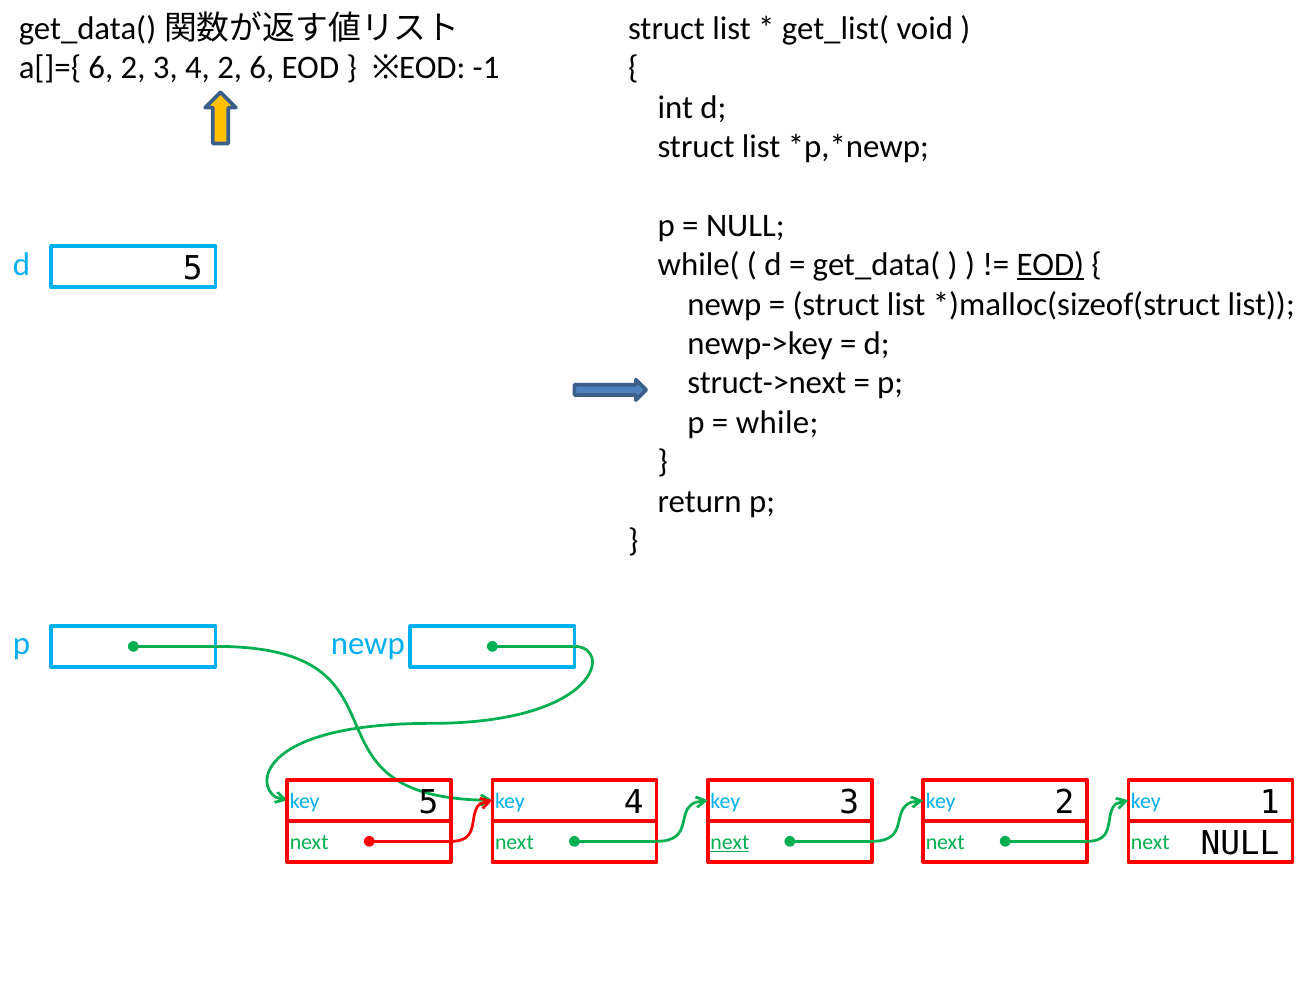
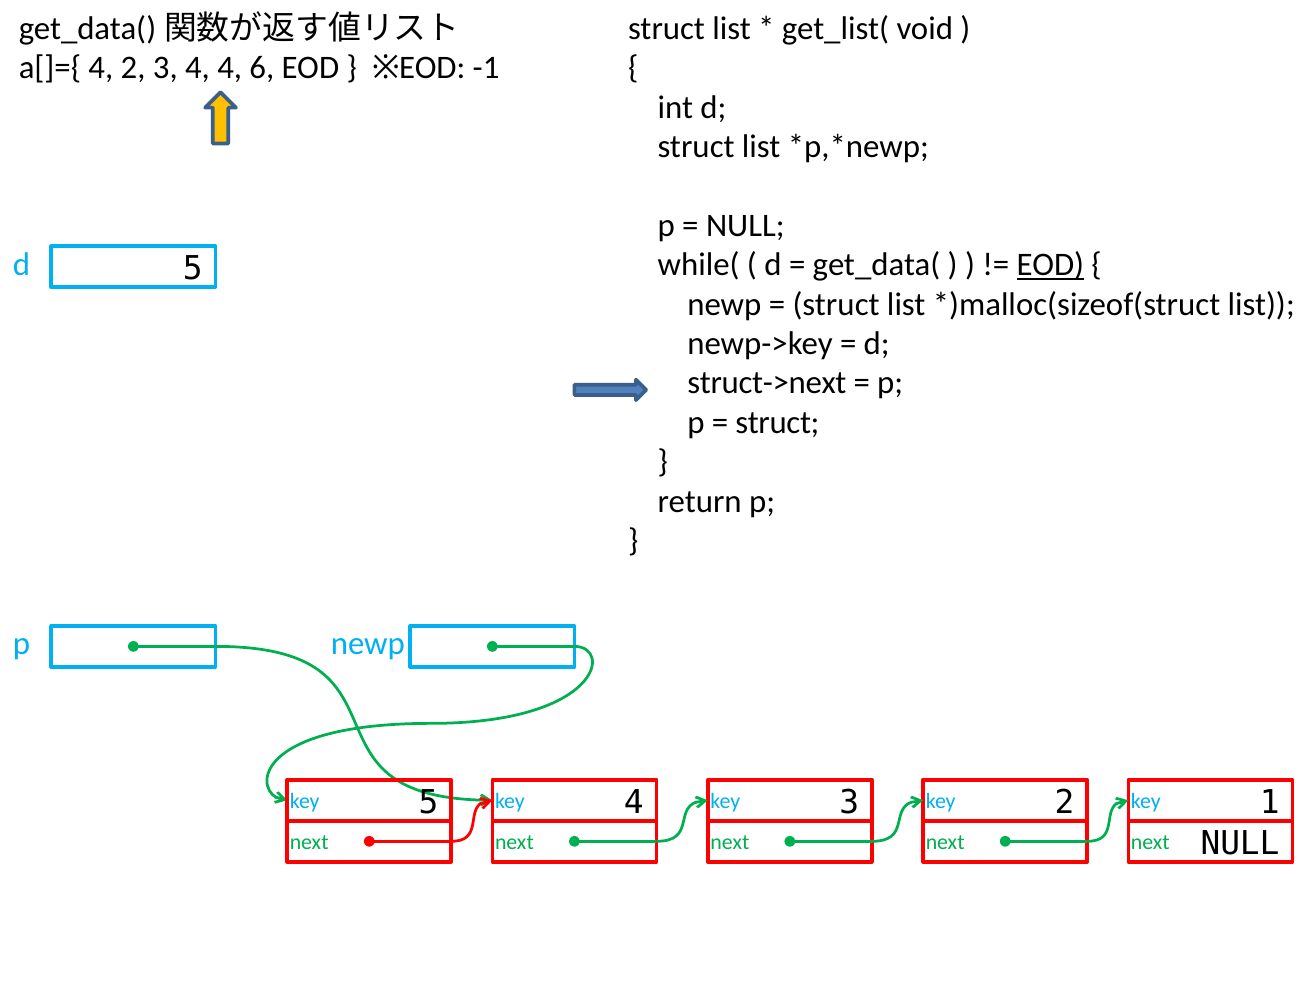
a[]={ 6: 6 -> 4
4 2: 2 -> 4
while at (777, 422): while -> struct
next at (730, 842) underline: present -> none
